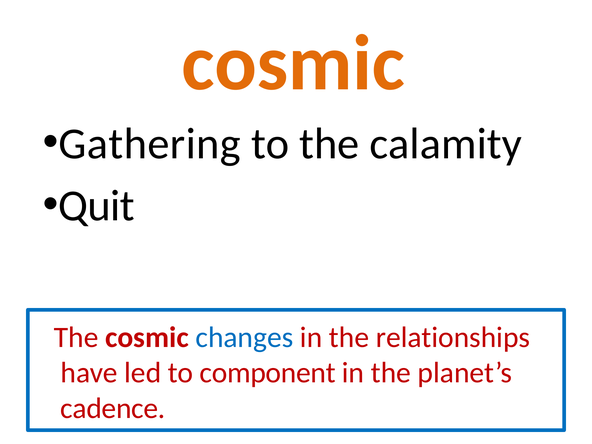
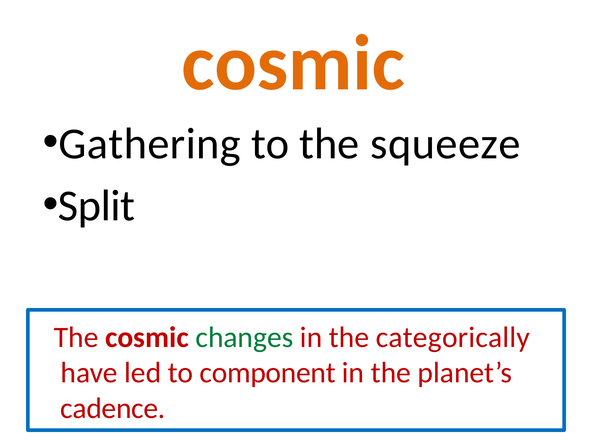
calamity: calamity -> squeeze
Quit: Quit -> Split
changes colour: blue -> green
relationships: relationships -> categorically
